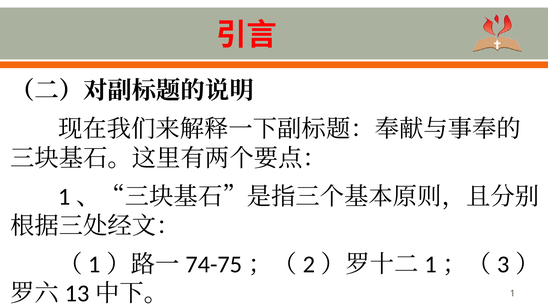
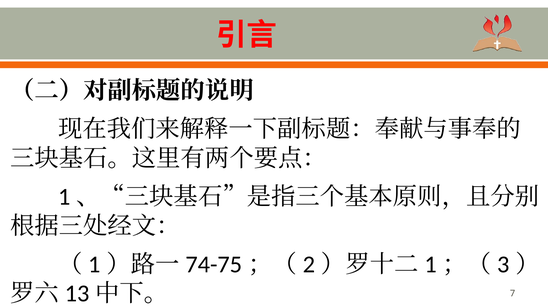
1: 1 -> 7
